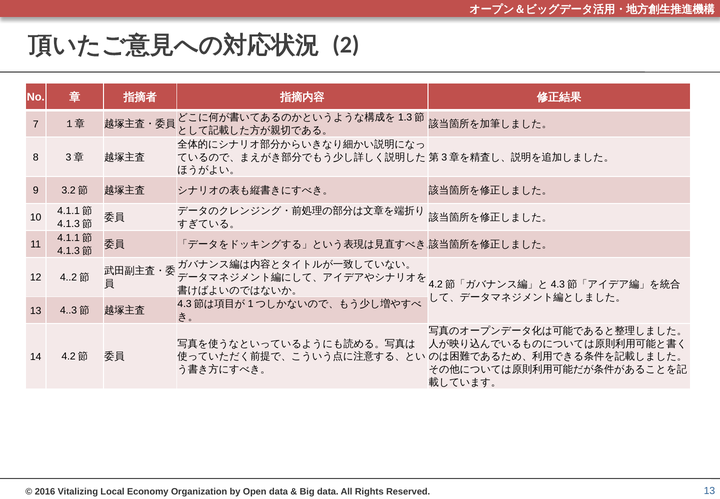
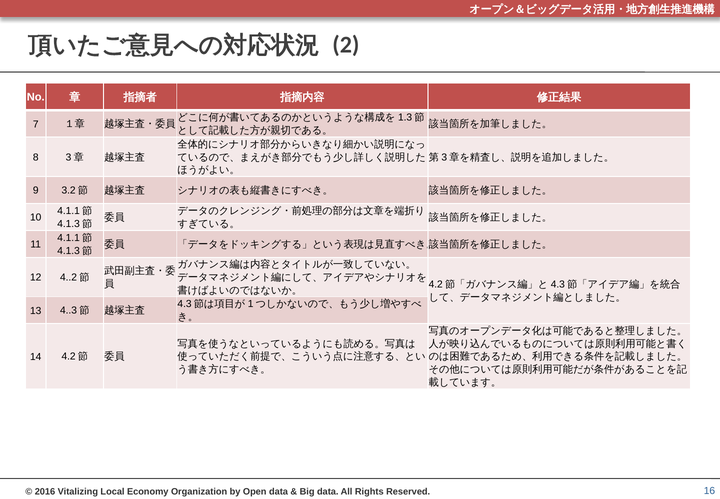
13 at (709, 491): 13 -> 16
